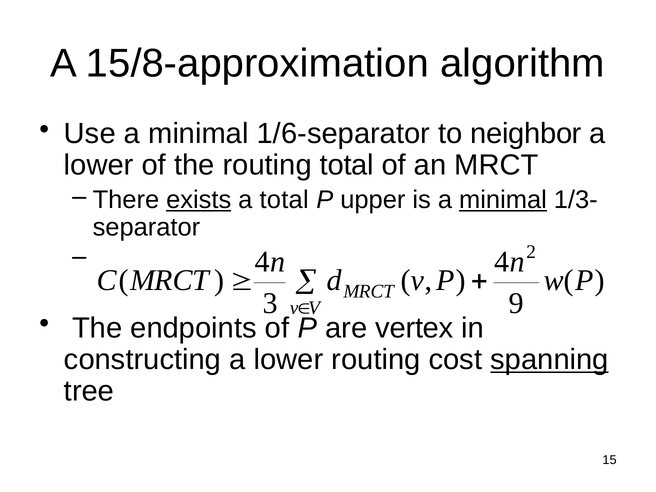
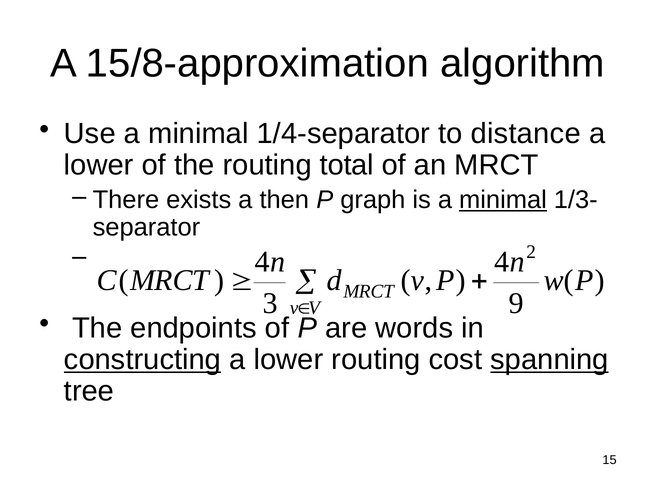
1/6-separator: 1/6-separator -> 1/4-separator
neighbor: neighbor -> distance
exists underline: present -> none
a total: total -> then
upper: upper -> graph
vertex: vertex -> words
constructing underline: none -> present
